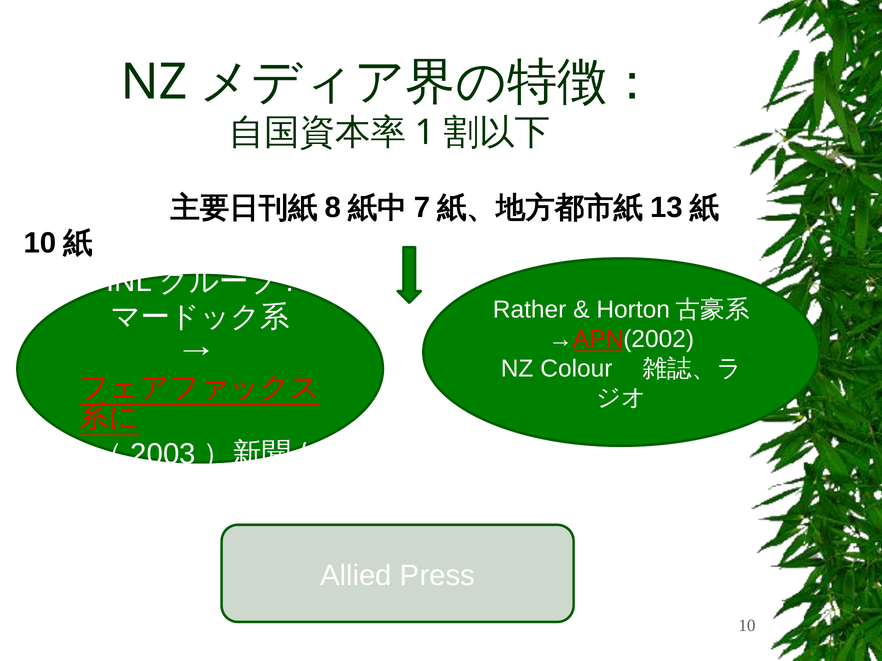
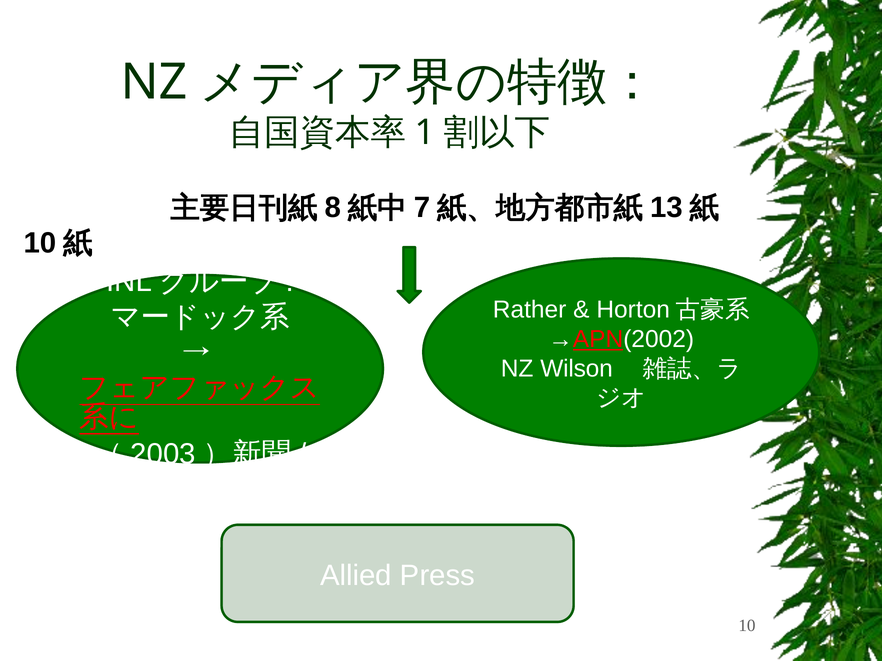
Colour: Colour -> Wilson
